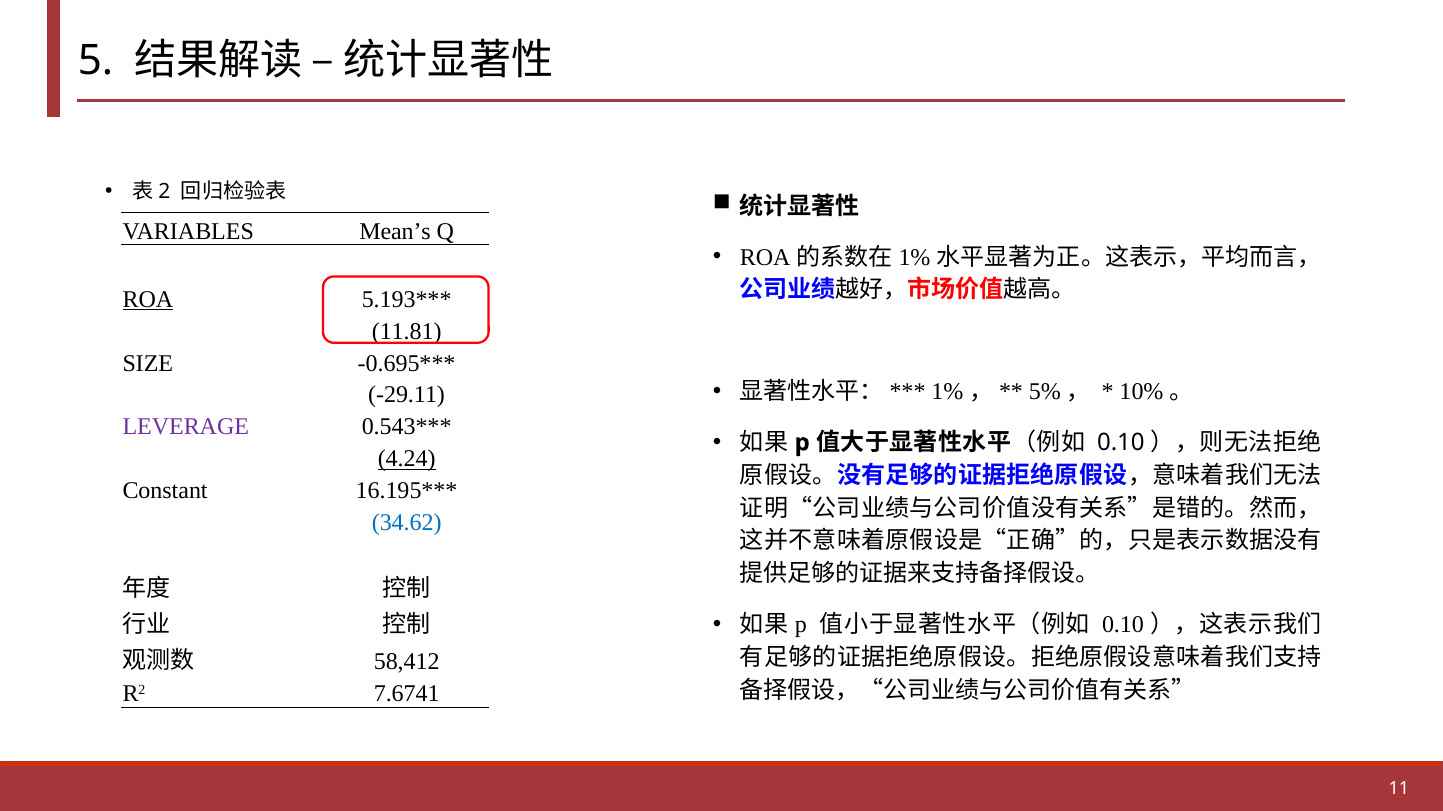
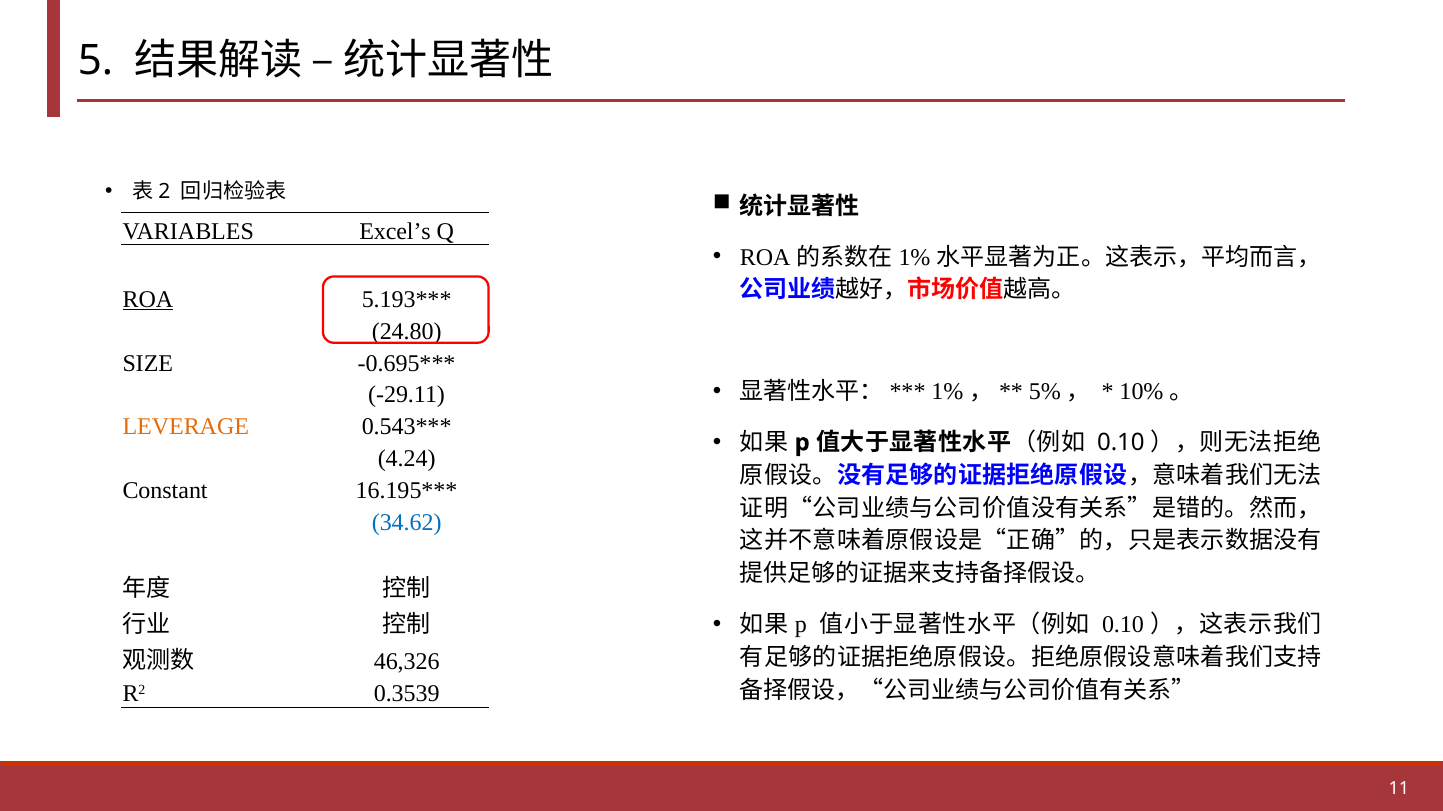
Mean’s: Mean’s -> Excel’s
11.81: 11.81 -> 24.80
LEVERAGE colour: purple -> orange
4.24 underline: present -> none
58,412: 58,412 -> 46,326
7.6741: 7.6741 -> 0.3539
